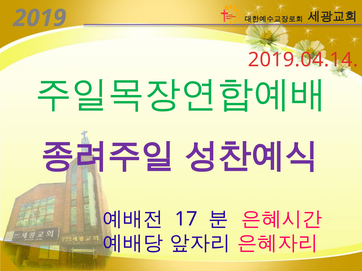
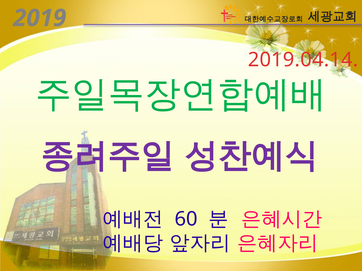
17: 17 -> 60
